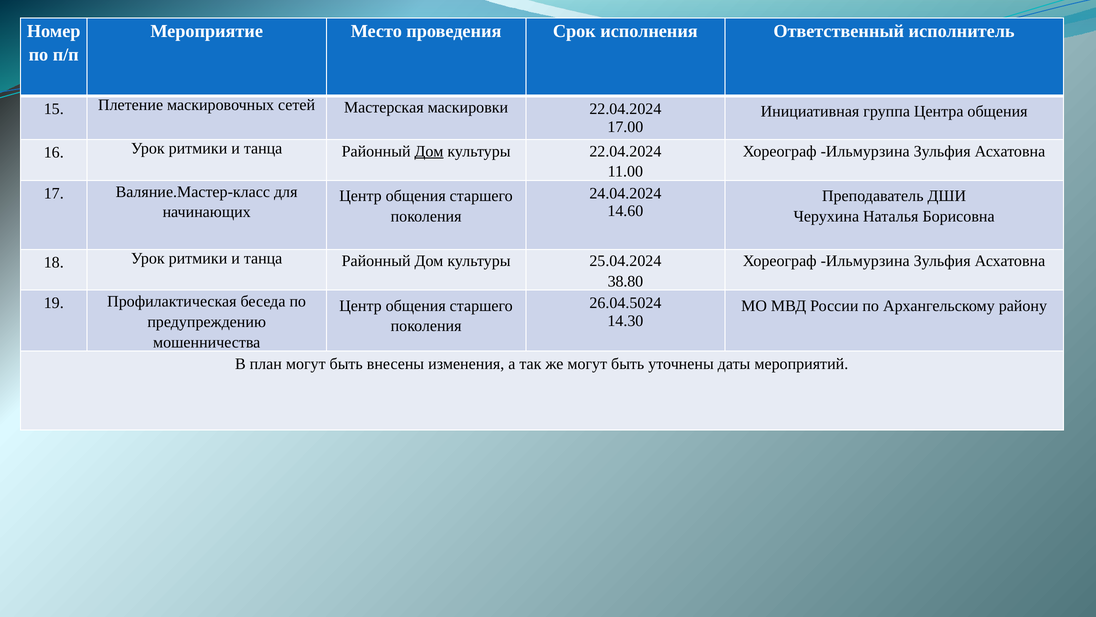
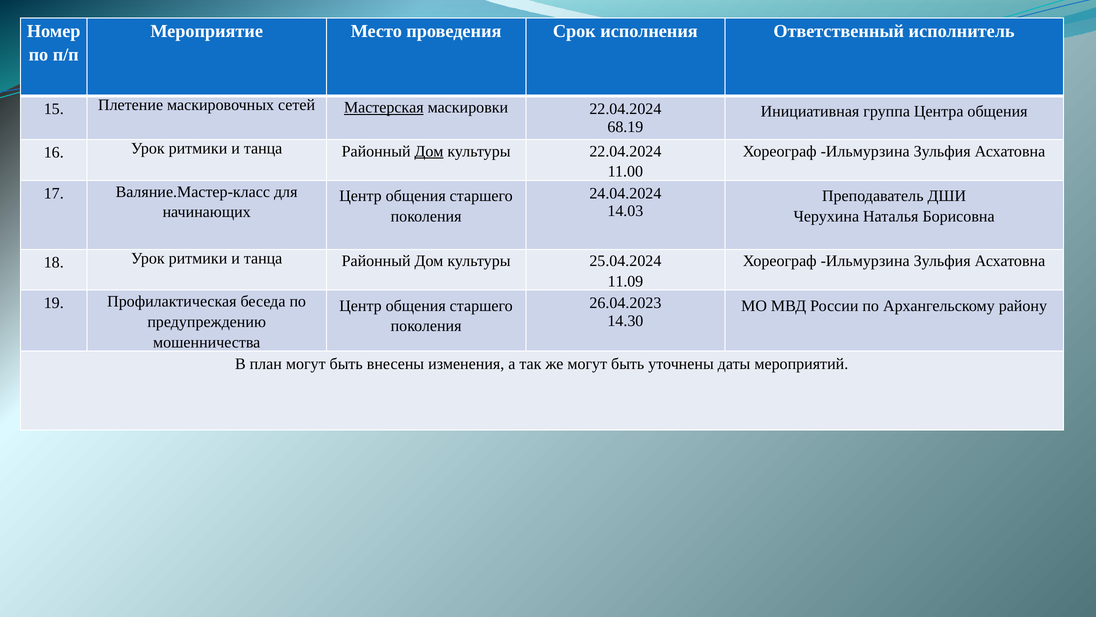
Мастерская underline: none -> present
17.00: 17.00 -> 68.19
14.60: 14.60 -> 14.03
38.80: 38.80 -> 11.09
26.04.5024: 26.04.5024 -> 26.04.2023
